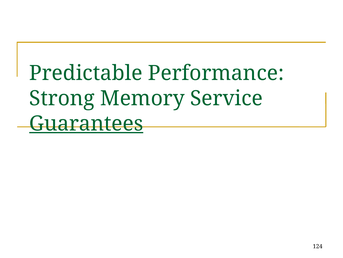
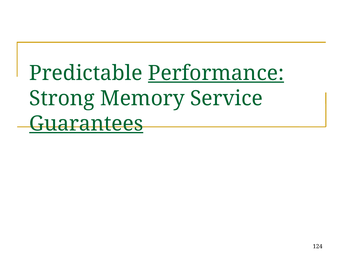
Performance underline: none -> present
